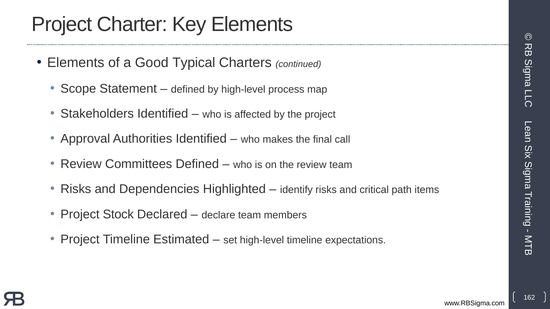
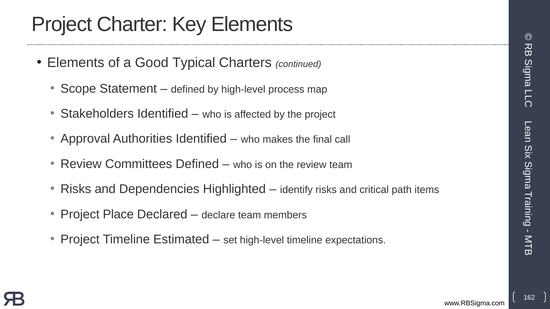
Stock: Stock -> Place
